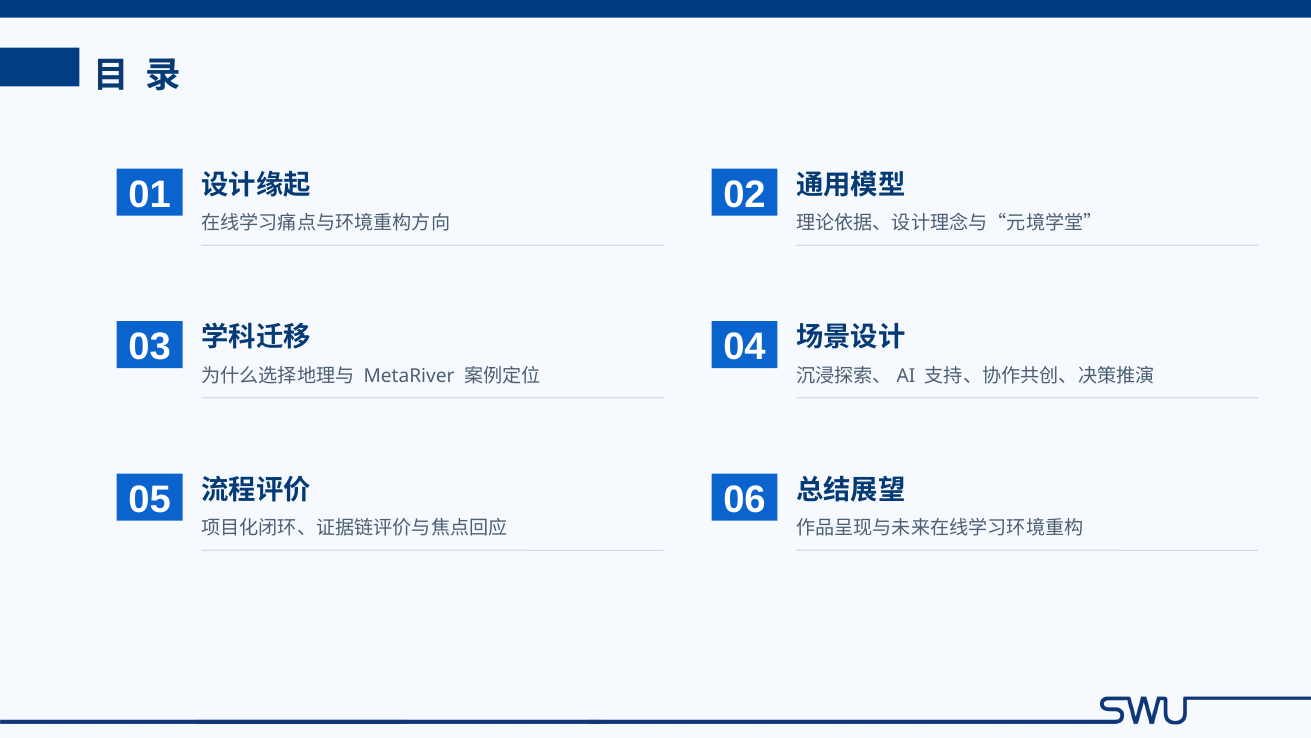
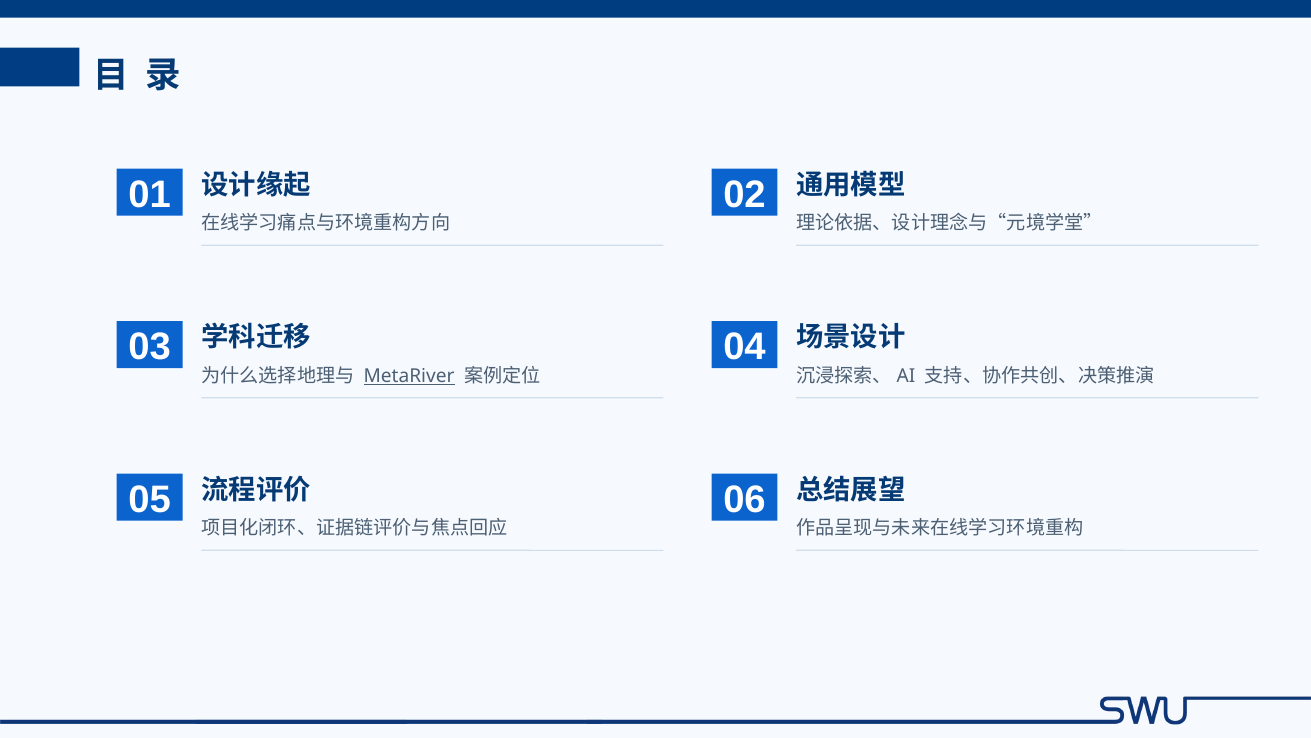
MetaRiver underline: none -> present
